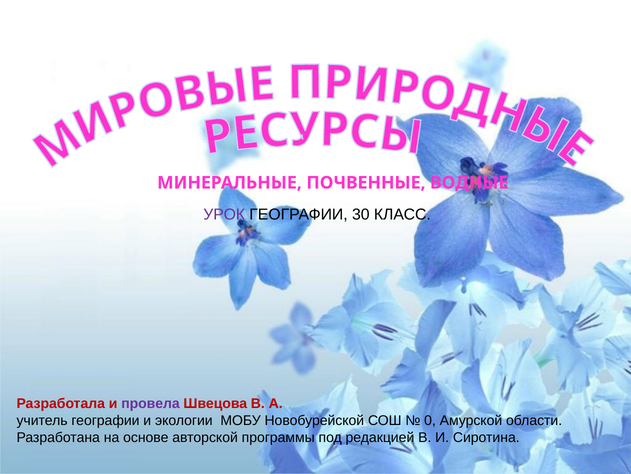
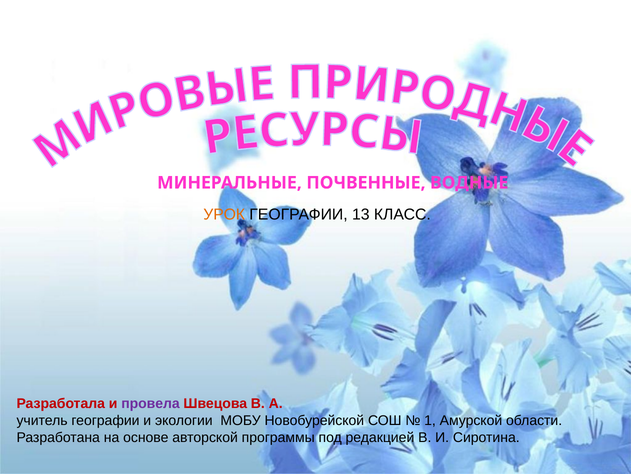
УРОК colour: purple -> orange
30: 30 -> 13
0: 0 -> 1
